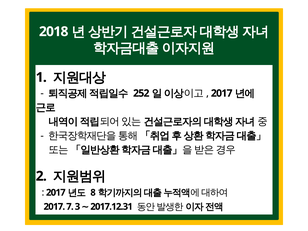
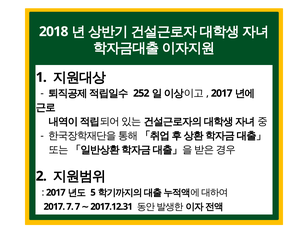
8: 8 -> 5
7 3: 3 -> 7
